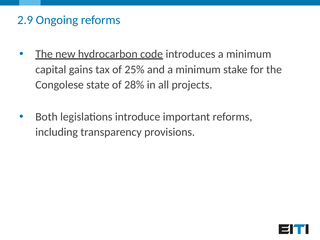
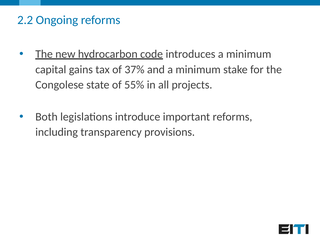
2.9: 2.9 -> 2.2
25%: 25% -> 37%
28%: 28% -> 55%
